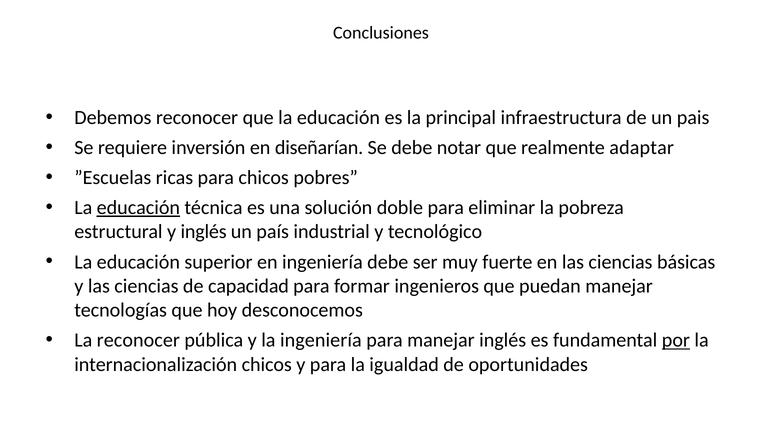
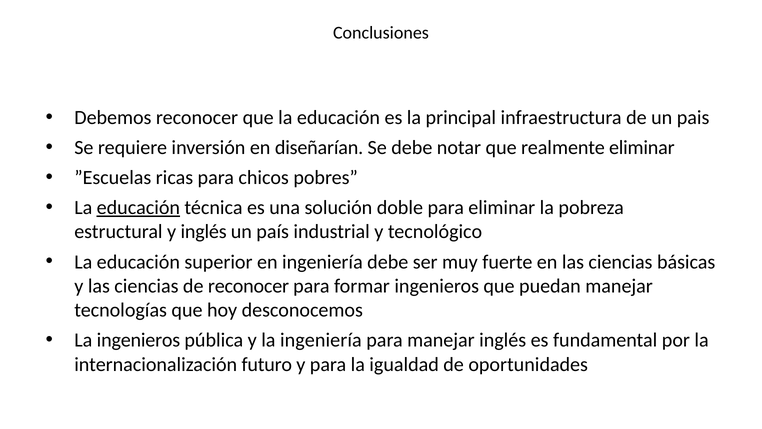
realmente adaptar: adaptar -> eliminar
de capacidad: capacidad -> reconocer
La reconocer: reconocer -> ingenieros
por underline: present -> none
internacionalización chicos: chicos -> futuro
